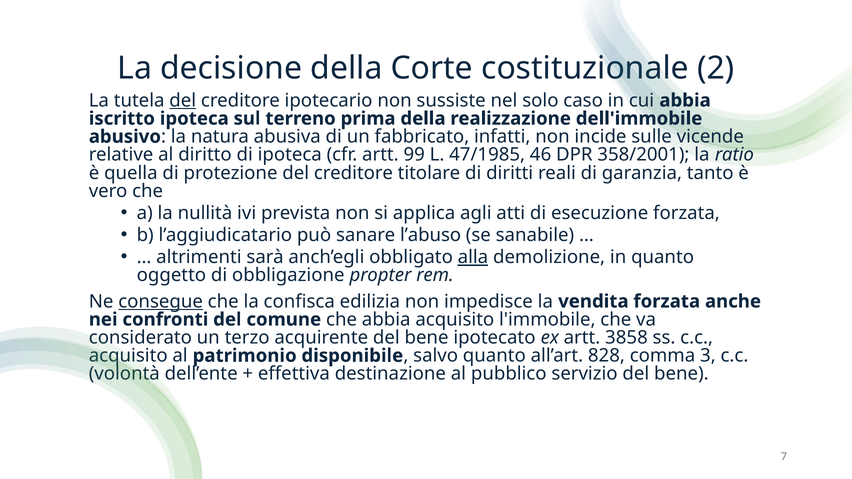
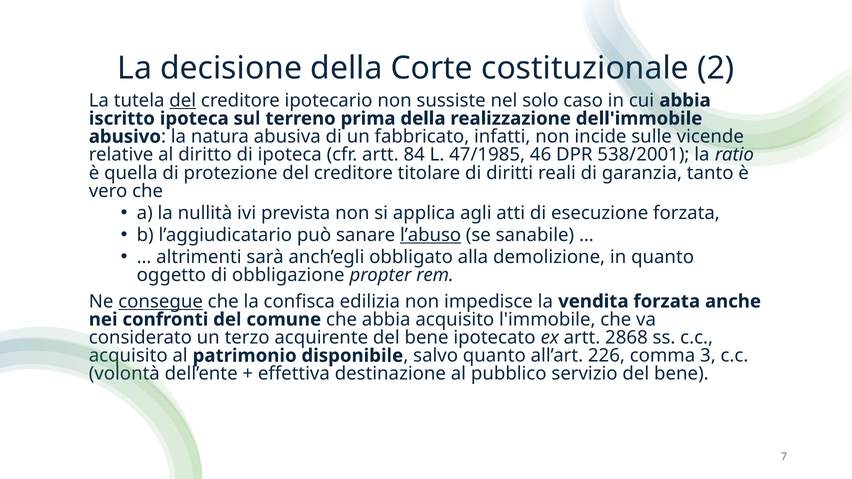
99: 99 -> 84
358/2001: 358/2001 -> 538/2001
l’abuso underline: none -> present
alla underline: present -> none
3858: 3858 -> 2868
828: 828 -> 226
